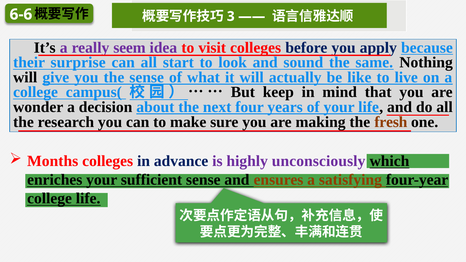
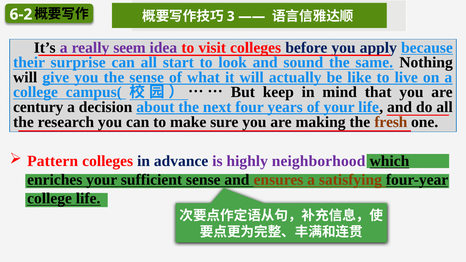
6-6: 6-6 -> 6-2
wonder: wonder -> century
Months: Months -> Pattern
unconsciously: unconsciously -> neighborhood
